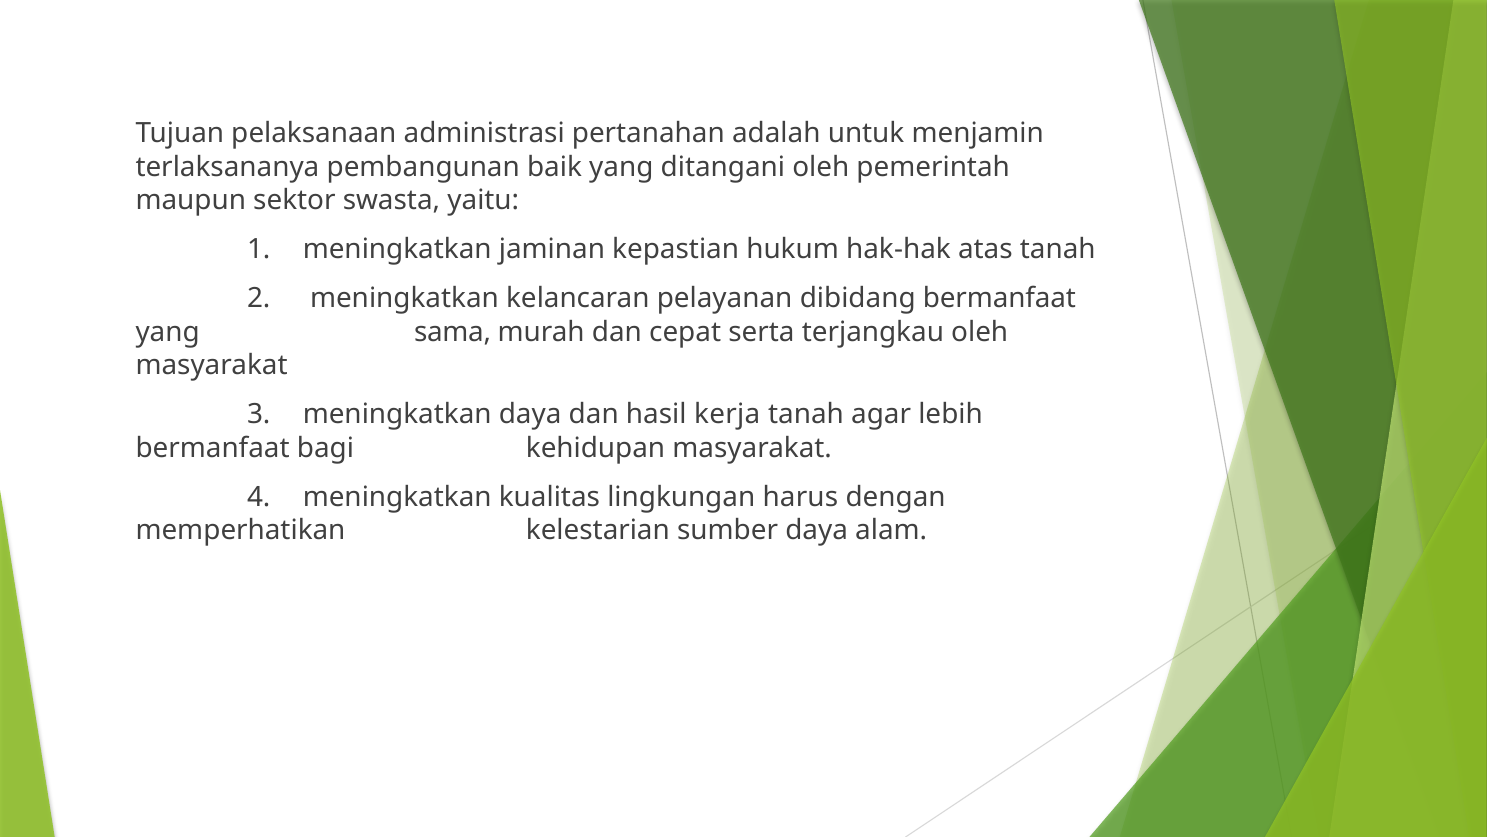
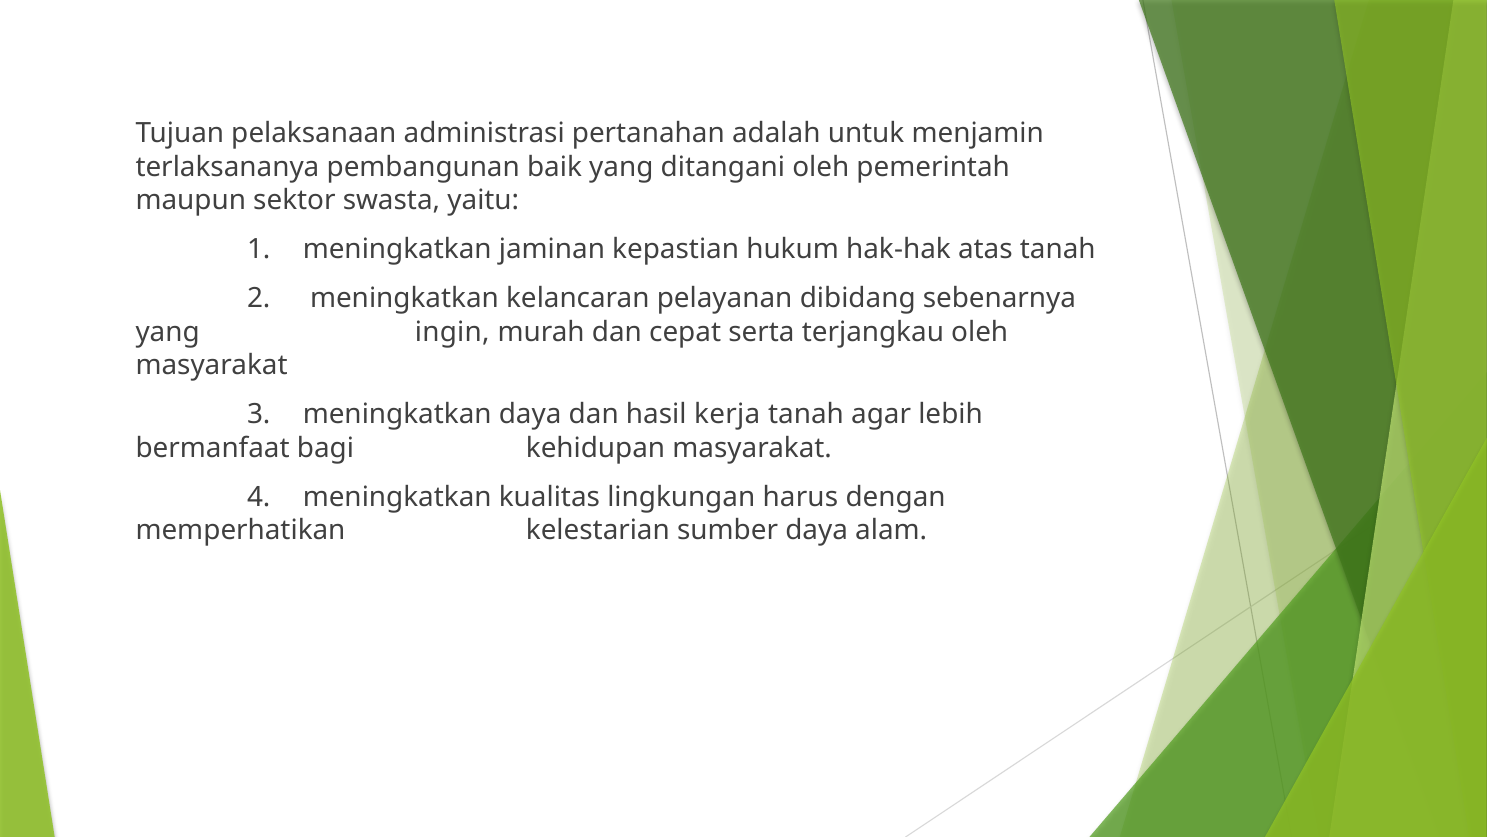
dibidang bermanfaat: bermanfaat -> sebenarnya
sama: sama -> ingin
